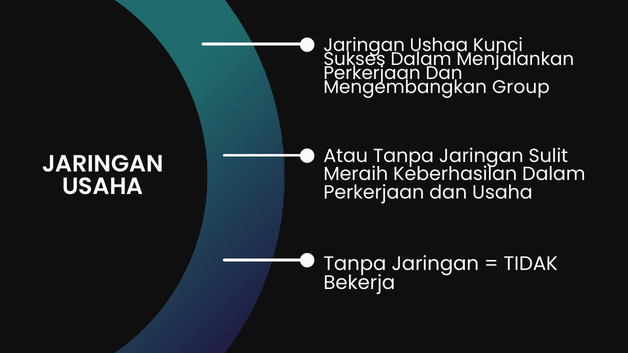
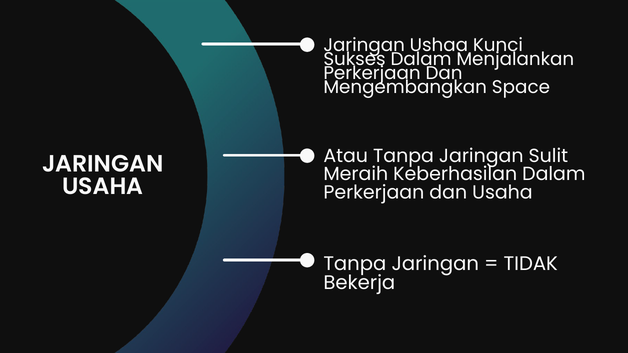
Group: Group -> Space
